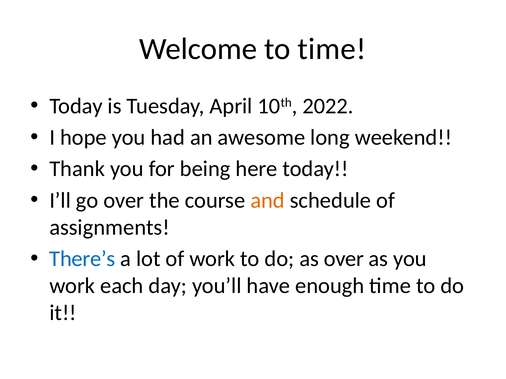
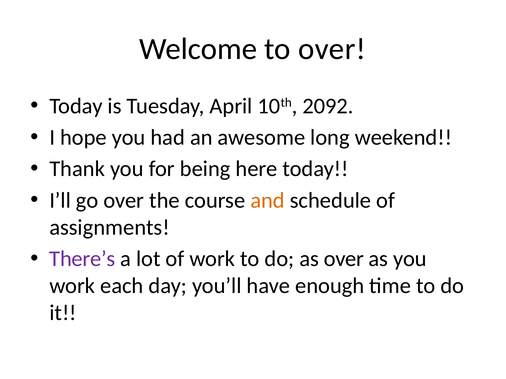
to time: time -> over
2022: 2022 -> 2092
There’s colour: blue -> purple
